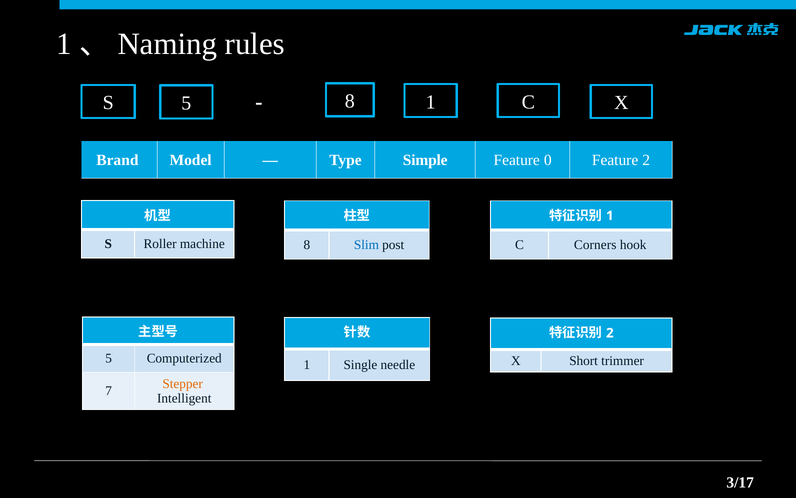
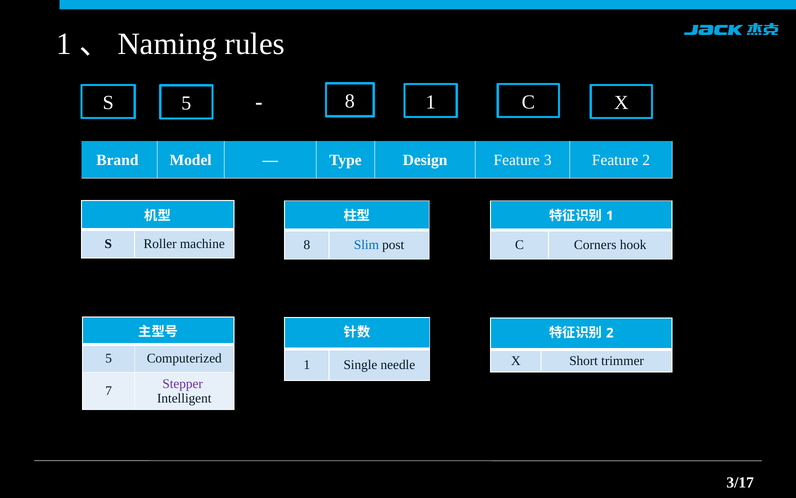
Simple: Simple -> Design
0: 0 -> 3
Stepper colour: orange -> purple
